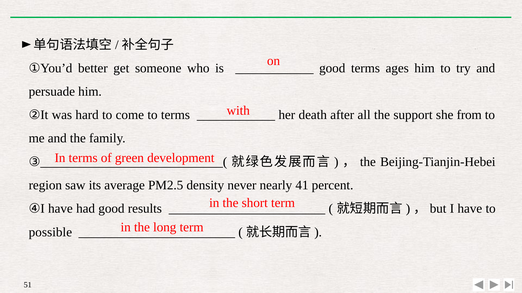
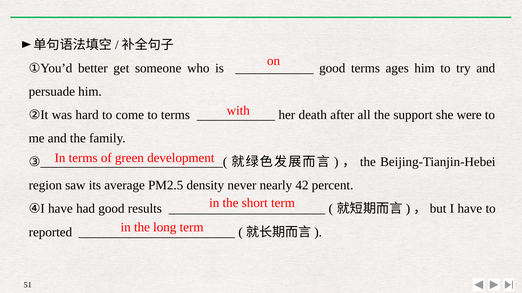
from: from -> were
41: 41 -> 42
possible: possible -> reported
